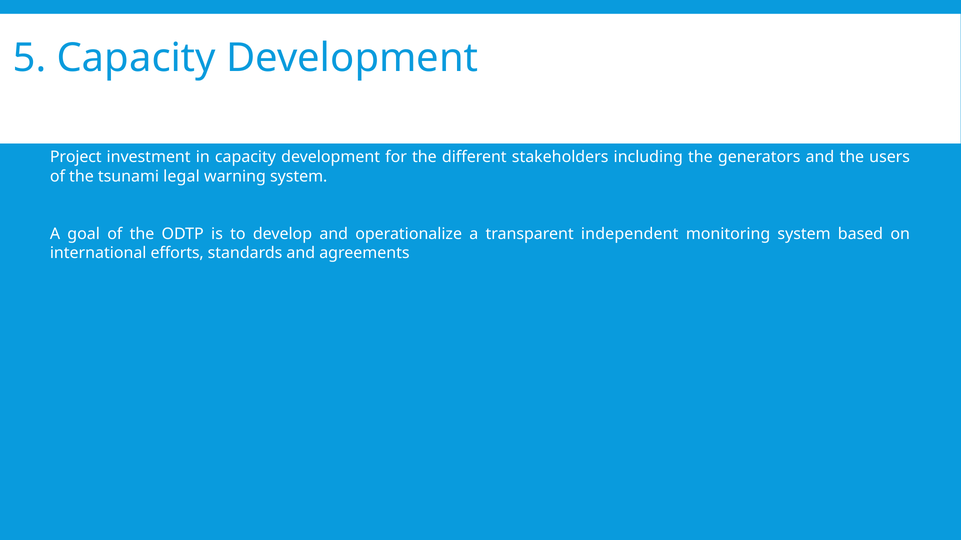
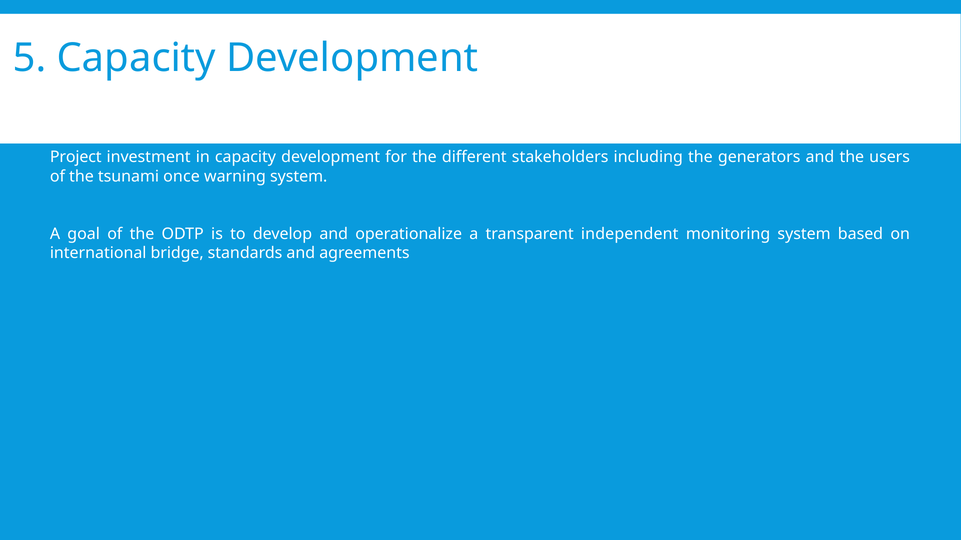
legal: legal -> once
efforts: efforts -> bridge
